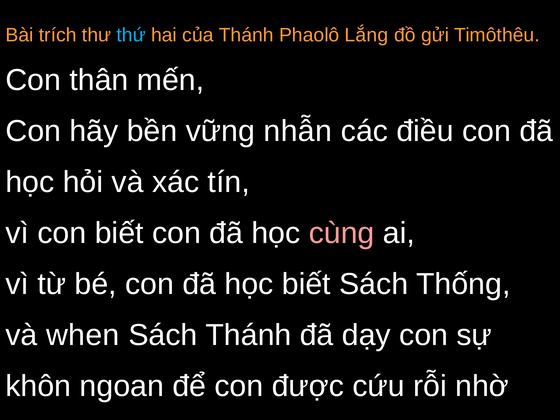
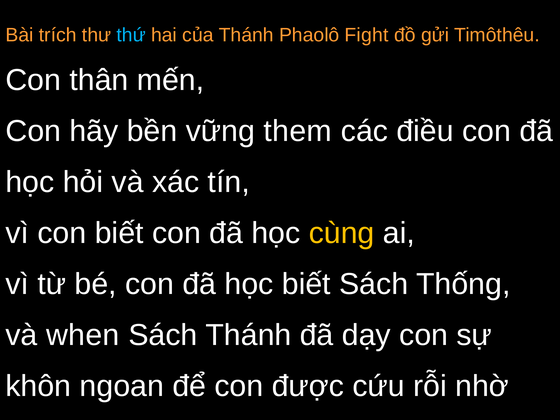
Lắng: Lắng -> Fight
nhẫn: nhẫn -> them
cùng colour: pink -> yellow
